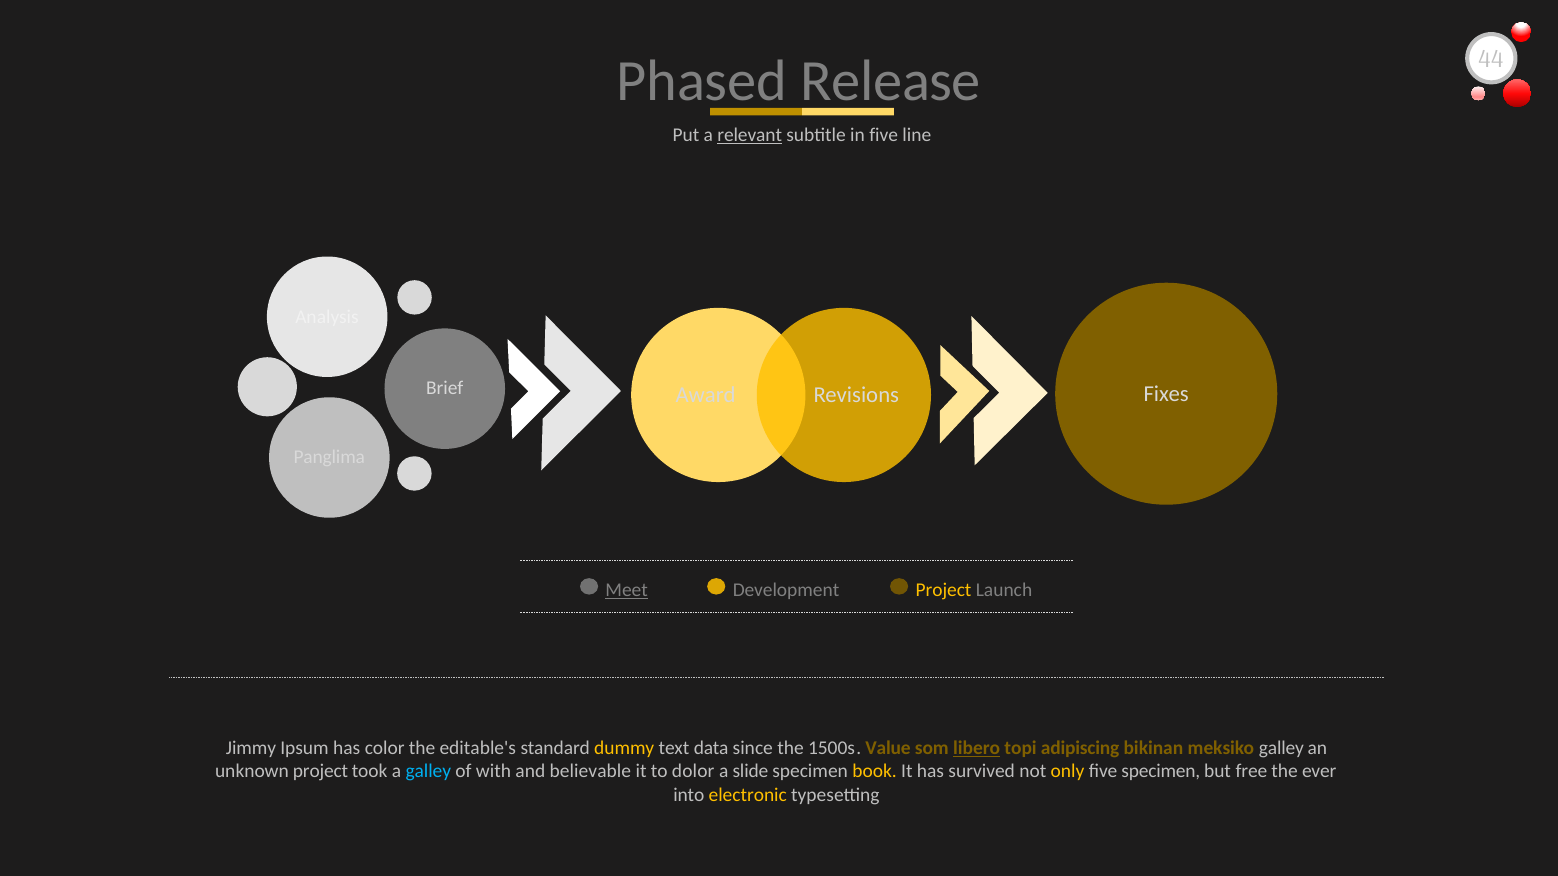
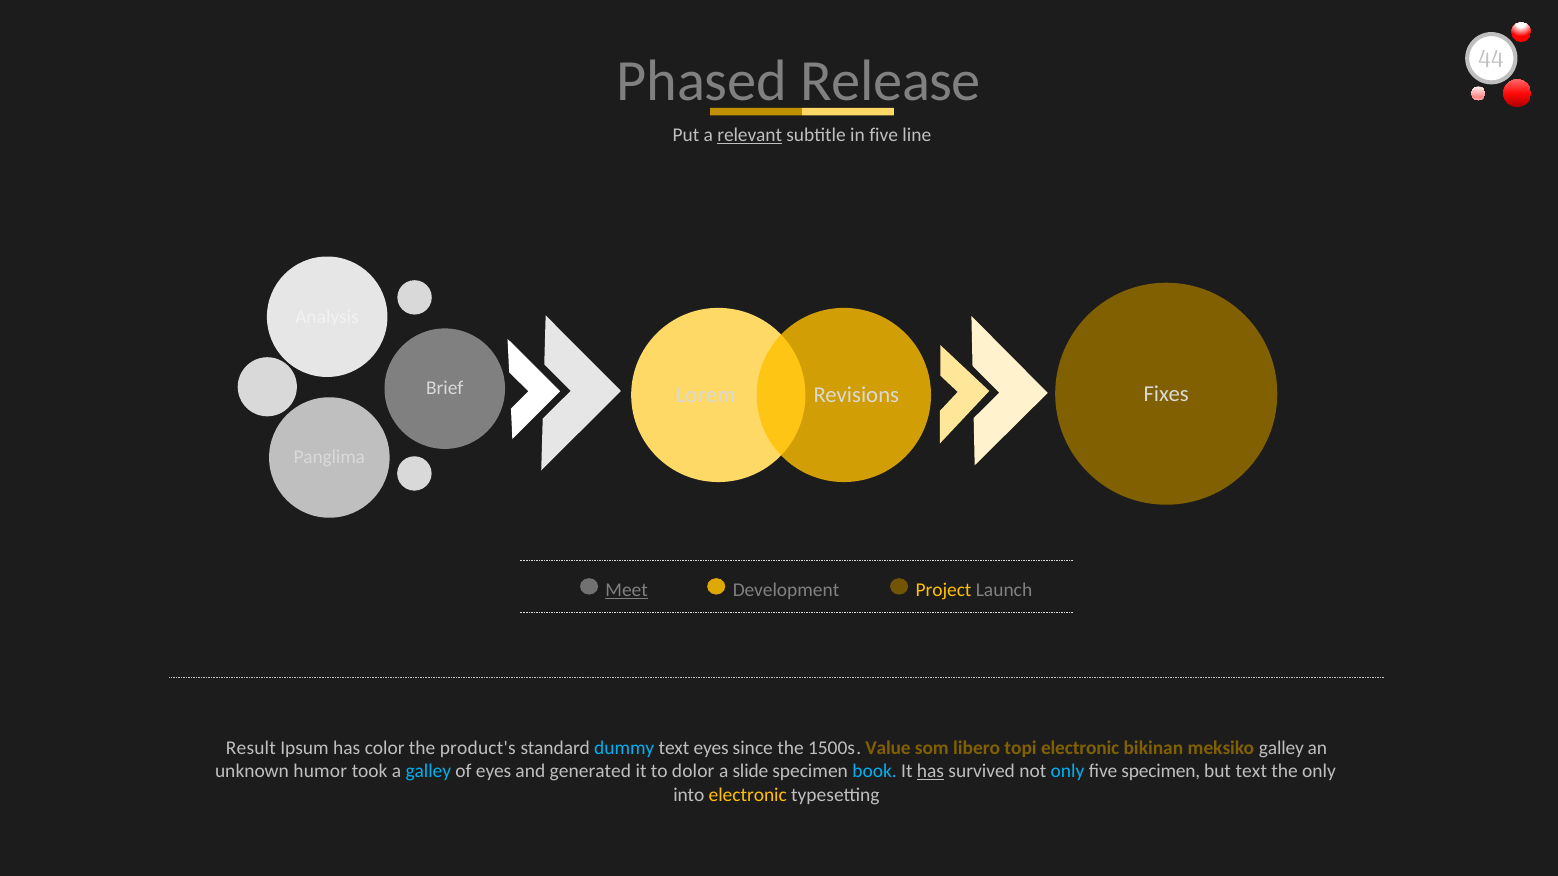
Award: Award -> Lorem
Jimmy: Jimmy -> Result
editable's: editable's -> product's
dummy colour: yellow -> light blue
text data: data -> eyes
libero underline: present -> none
topi adipiscing: adipiscing -> electronic
unknown project: project -> humor
of with: with -> eyes
believable: believable -> generated
book colour: yellow -> light blue
has at (931, 772) underline: none -> present
only at (1068, 772) colour: yellow -> light blue
but free: free -> text
the ever: ever -> only
